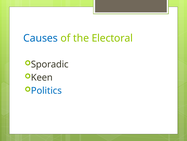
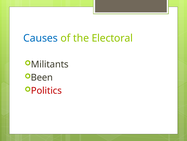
Sporadic: Sporadic -> Militants
Keen: Keen -> Been
Politics colour: blue -> red
